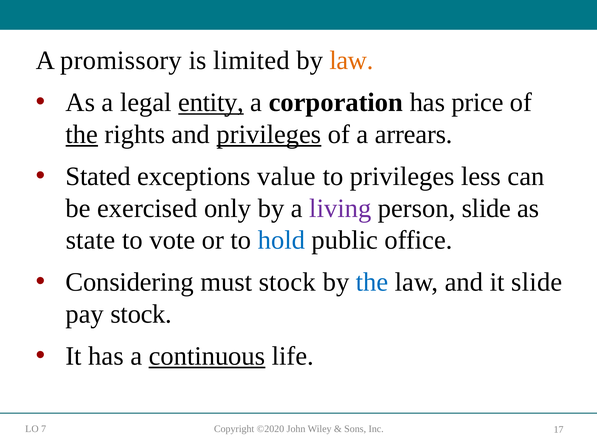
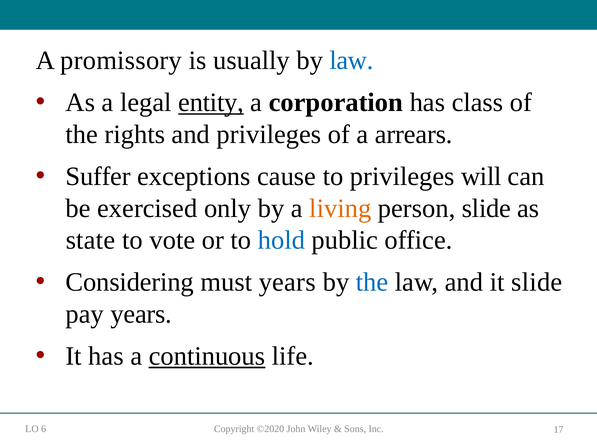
limited: limited -> usually
law at (351, 61) colour: orange -> blue
price: price -> class
the at (82, 134) underline: present -> none
privileges at (269, 134) underline: present -> none
Stated: Stated -> Suffer
value: value -> cause
less: less -> will
living colour: purple -> orange
must stock: stock -> years
pay stock: stock -> years
7: 7 -> 6
